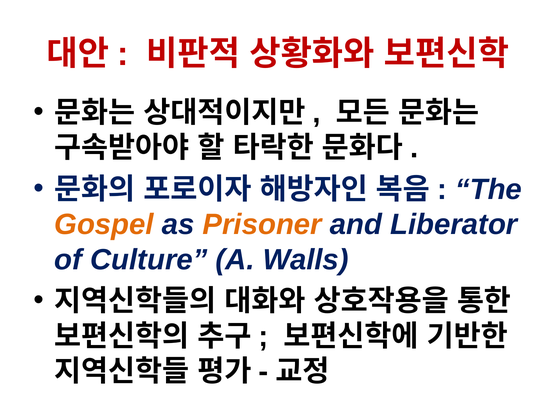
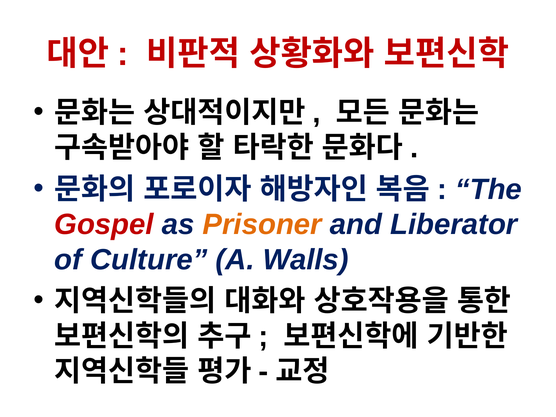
Gospel colour: orange -> red
